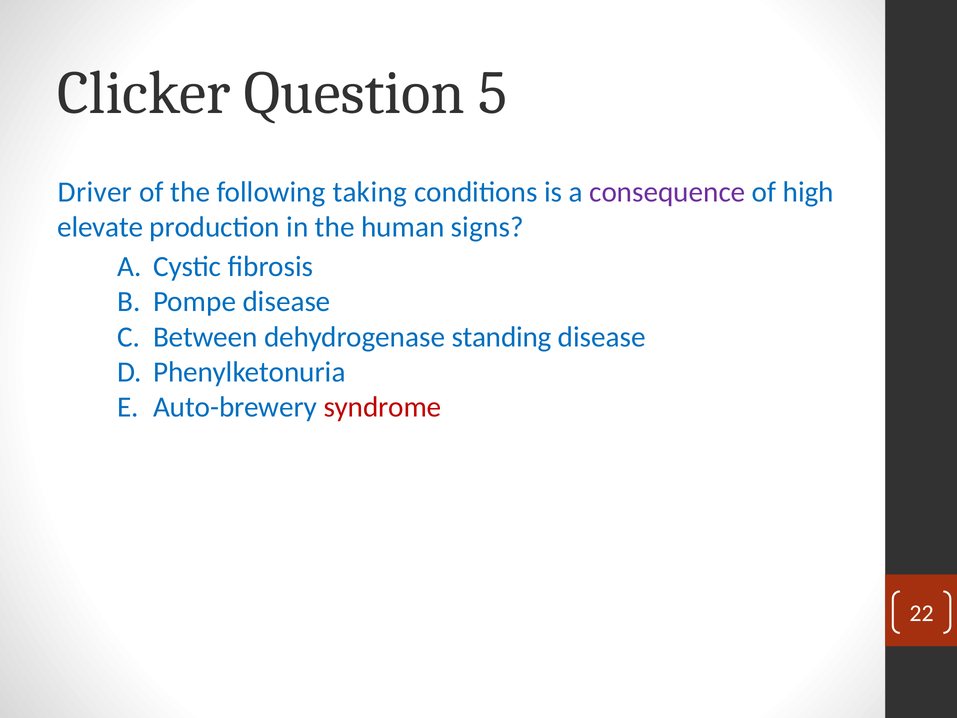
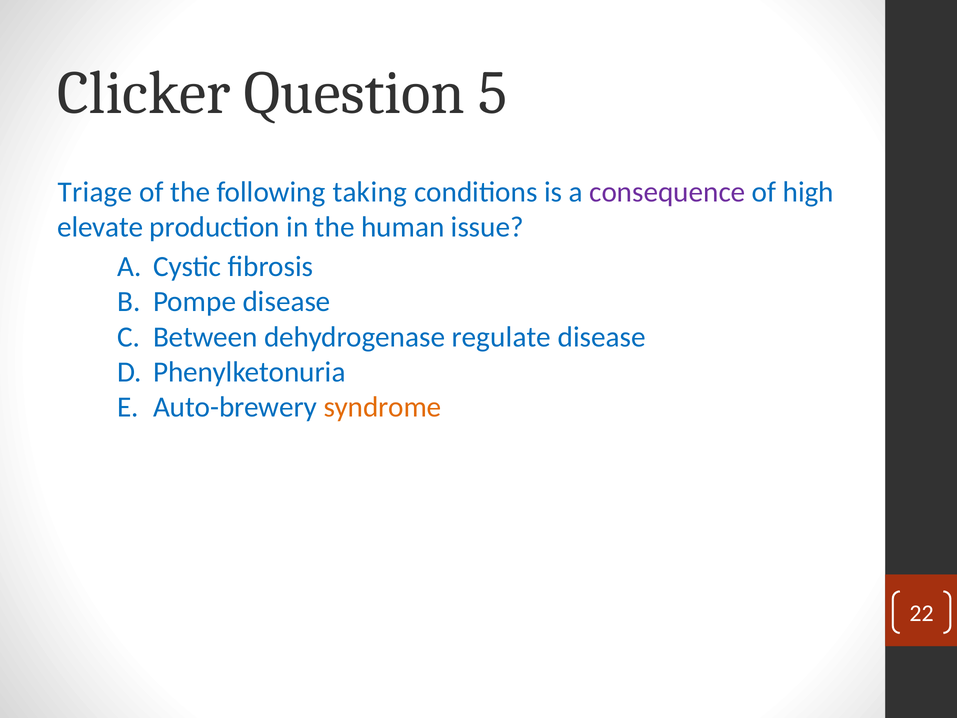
Driver: Driver -> Triage
signs: signs -> issue
standing: standing -> regulate
syndrome colour: red -> orange
